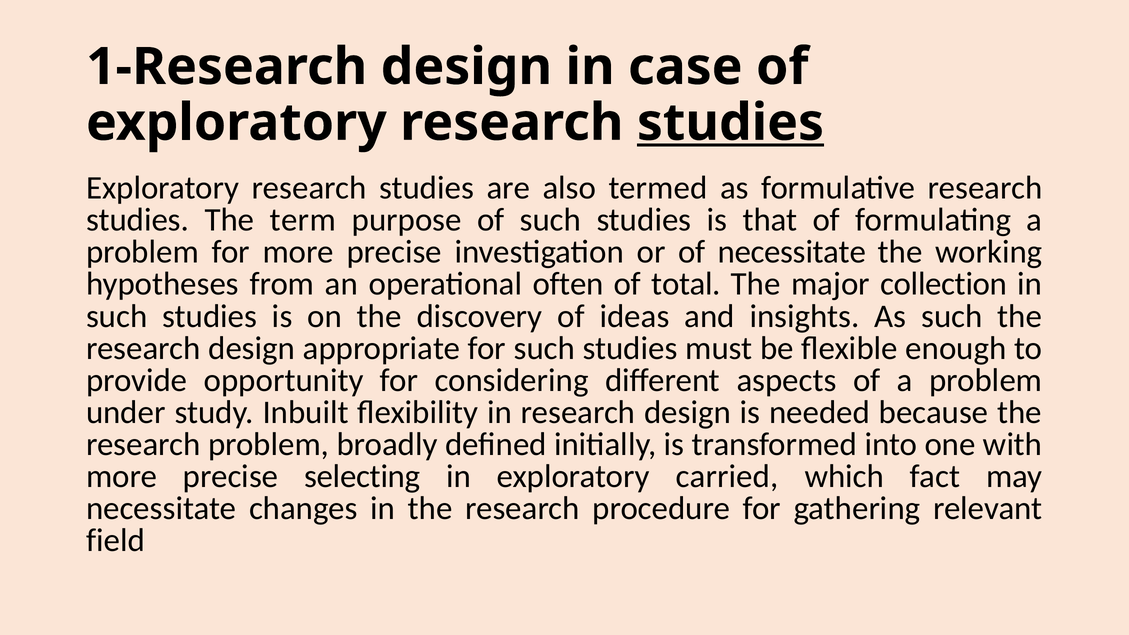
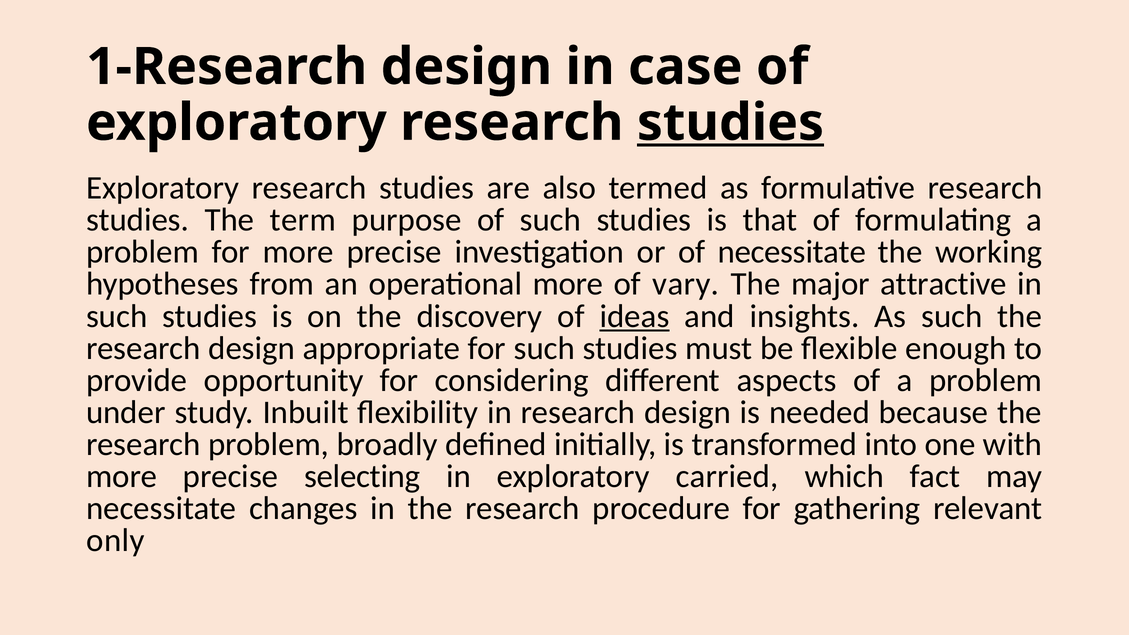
operational often: often -> more
total: total -> vary
collection: collection -> attractive
ideas underline: none -> present
field: field -> only
